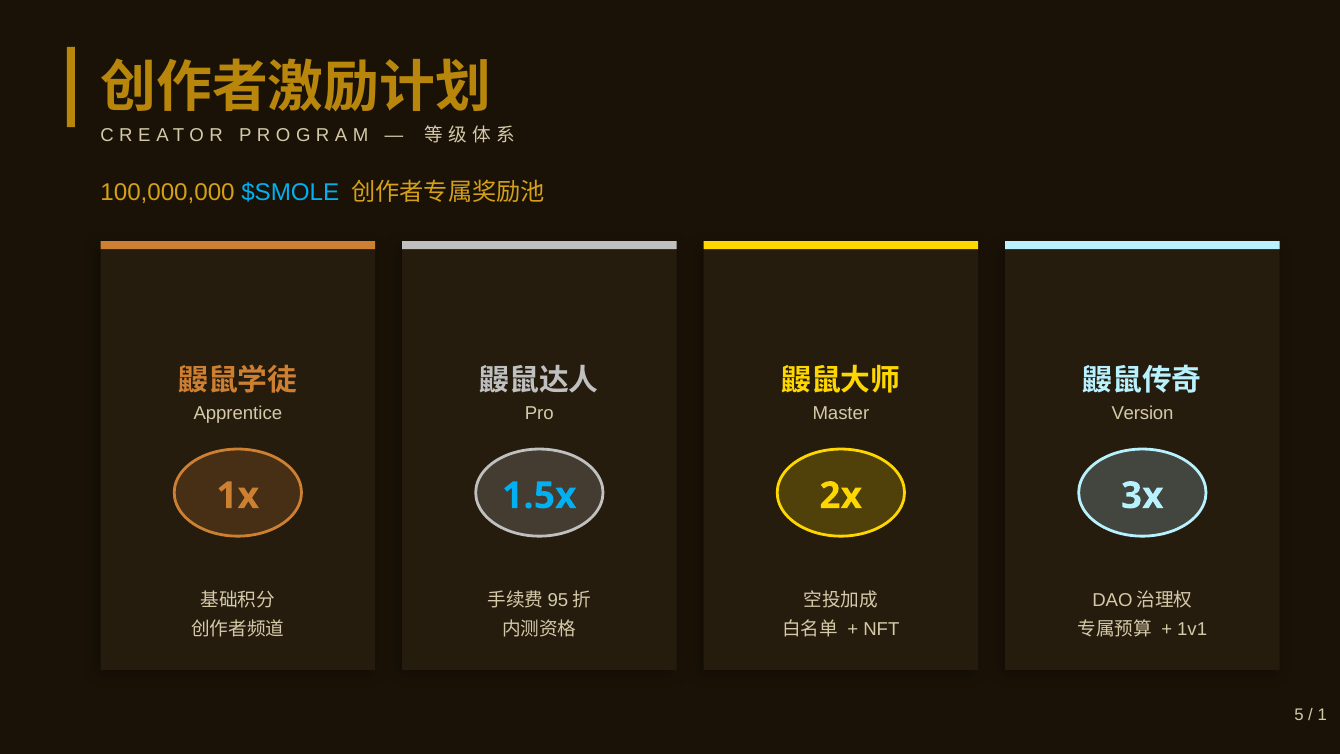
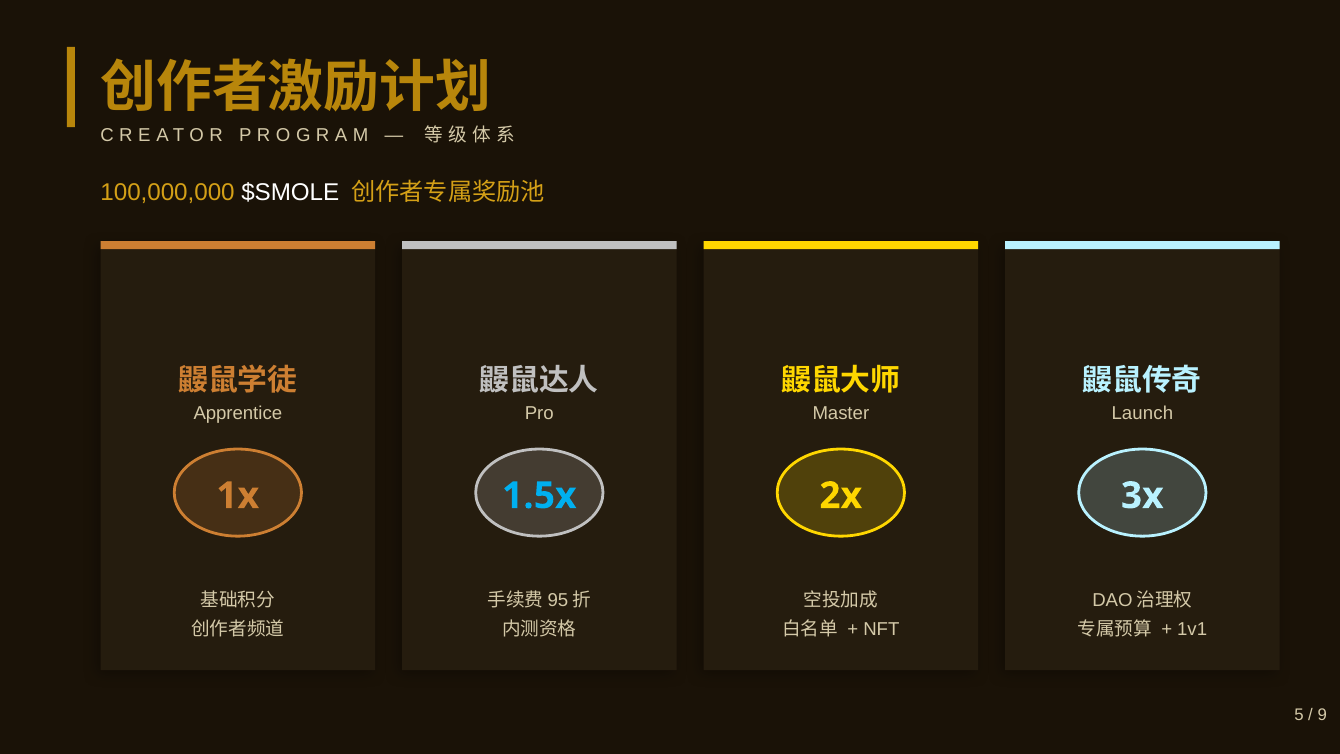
$SMOLE colour: light blue -> white
Version: Version -> Launch
1: 1 -> 9
